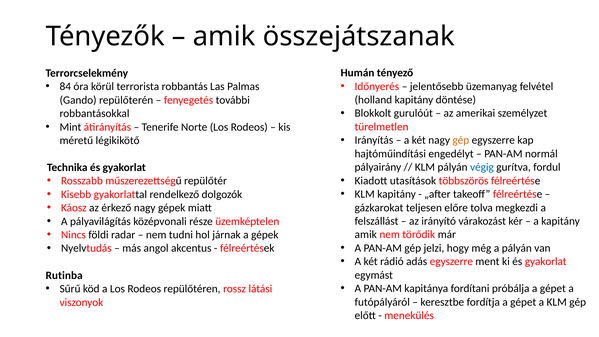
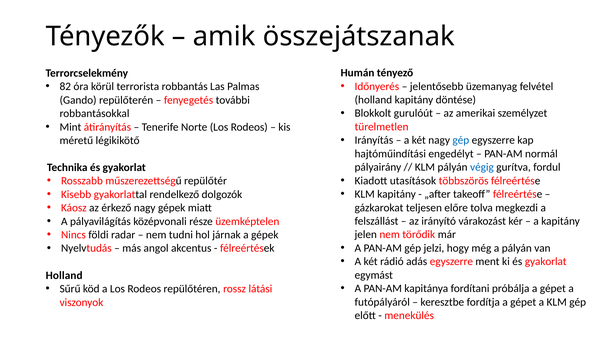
84: 84 -> 82
gép at (461, 140) colour: orange -> blue
amik at (366, 235): amik -> jelen
Rutinba at (64, 275): Rutinba -> Holland
